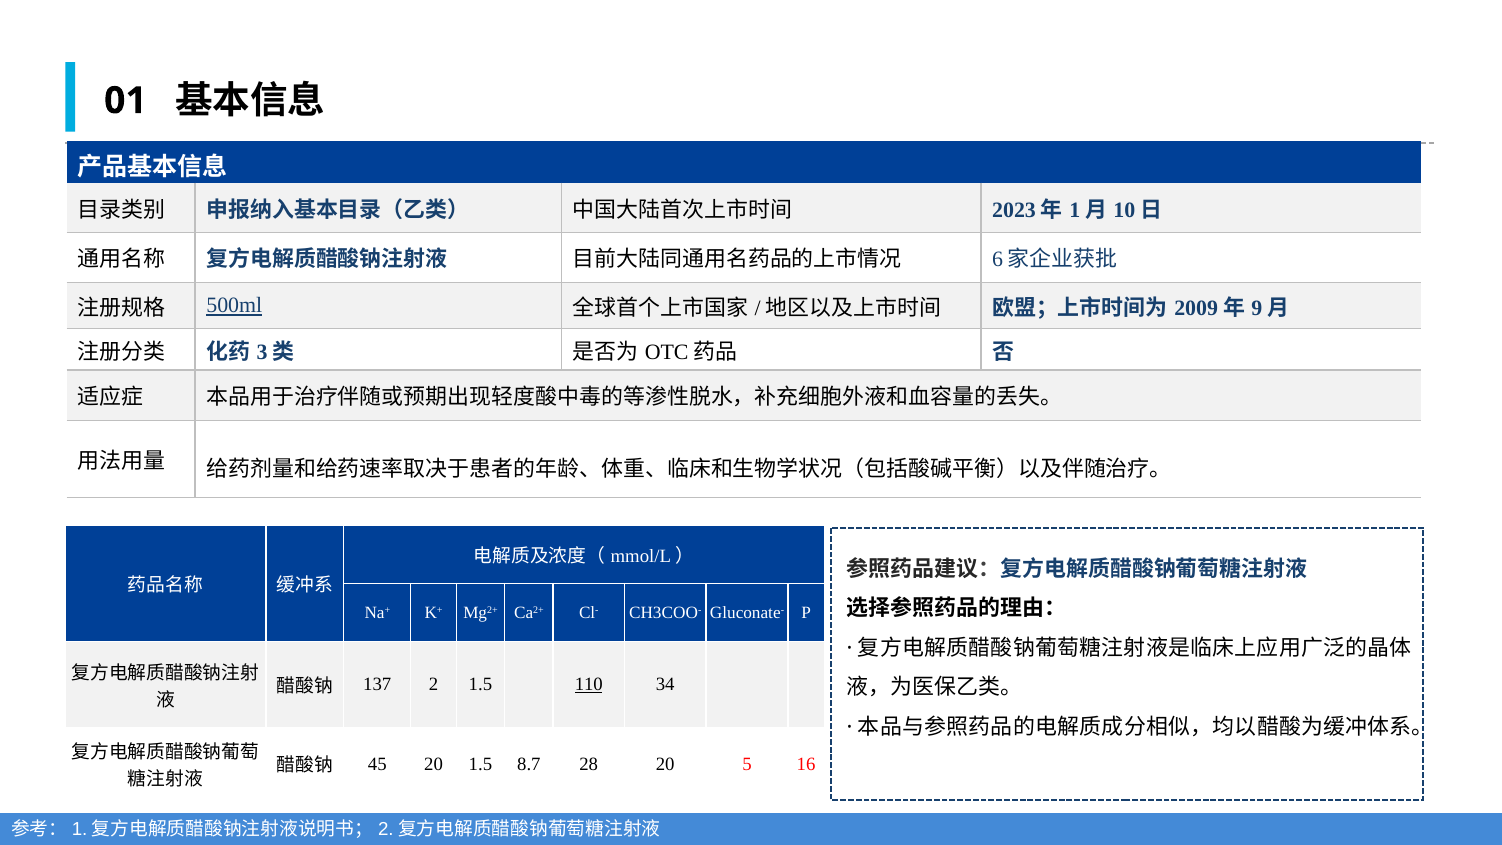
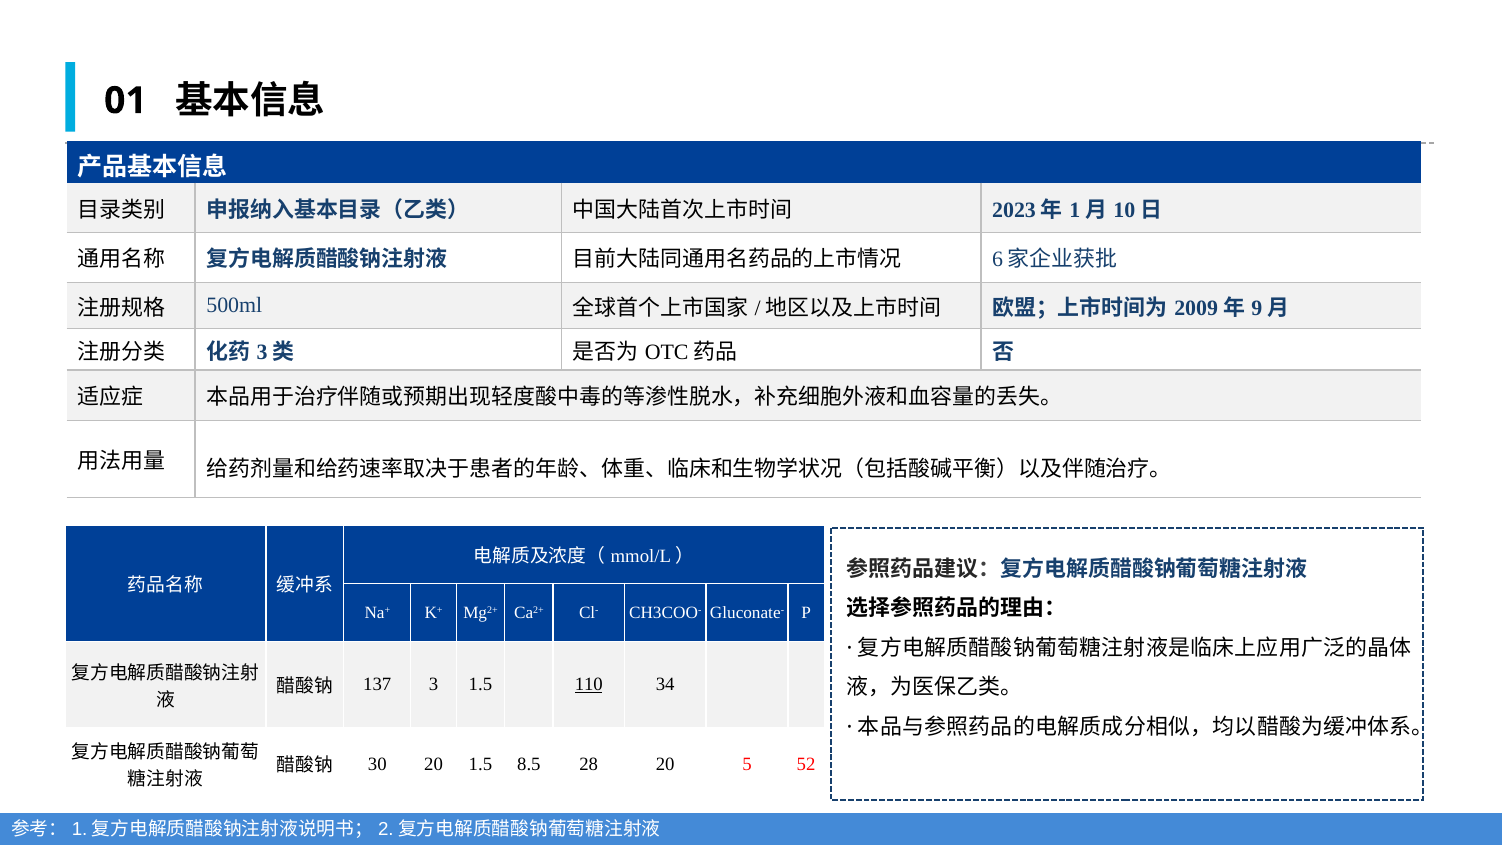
500ml underline: present -> none
2: 2 -> 3
45: 45 -> 30
8.7: 8.7 -> 8.5
16: 16 -> 52
